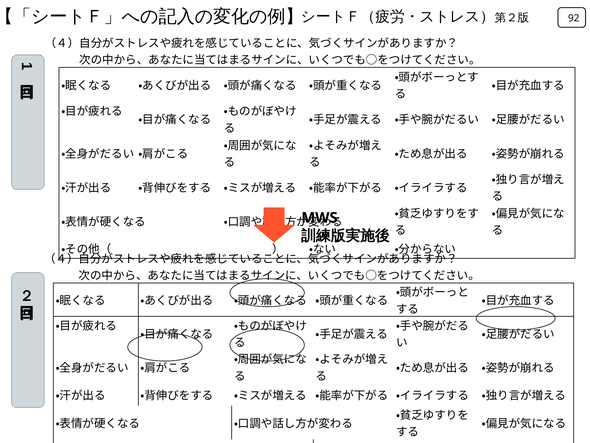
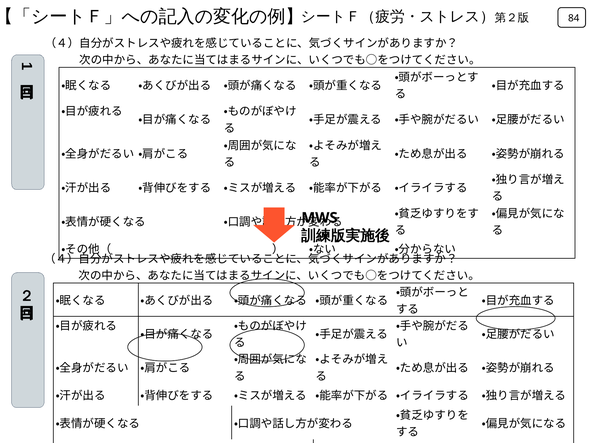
92: 92 -> 84
